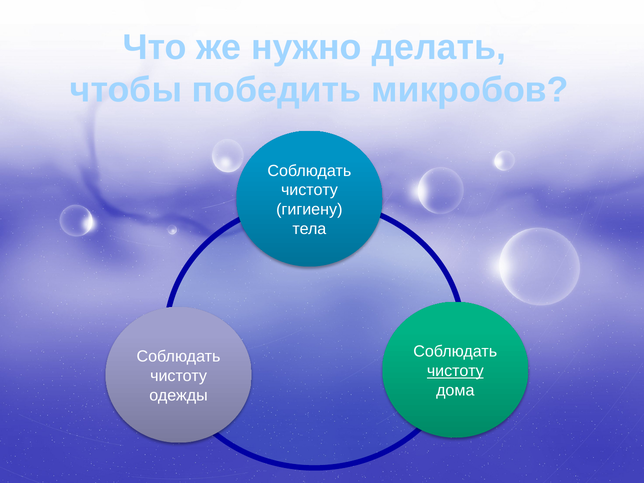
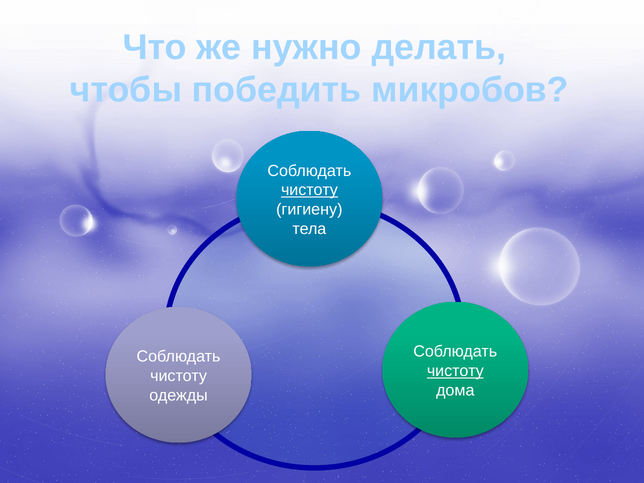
чистоту at (309, 190) underline: none -> present
